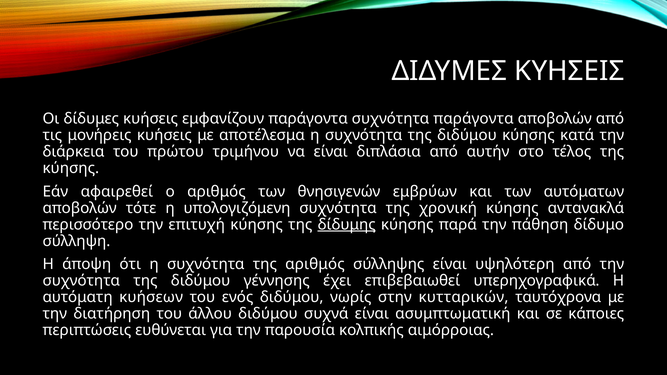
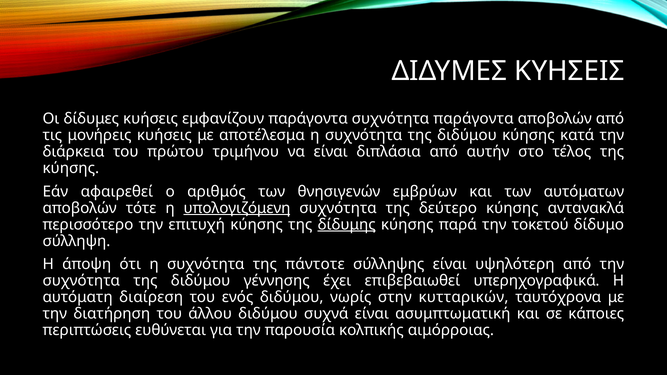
υπολογιζόμενη underline: none -> present
χρονική: χρονική -> δεύτερο
πάθηση: πάθηση -> τοκετού
της αριθμός: αριθμός -> πάντοτε
κυήσεων: κυήσεων -> διαίρεση
